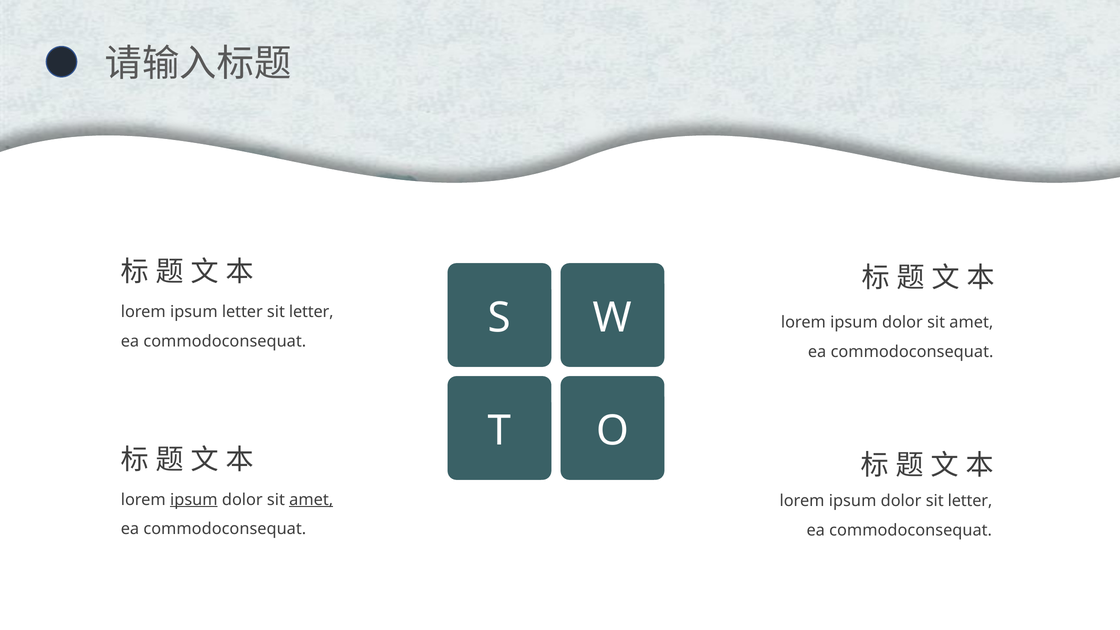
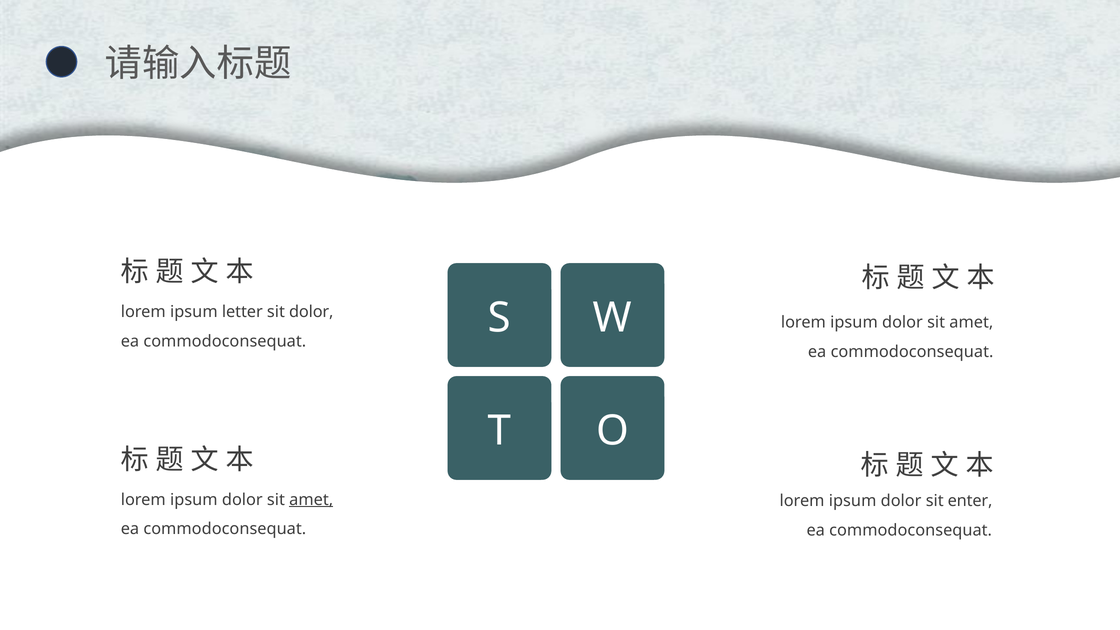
letter at (311, 312): letter -> dolor
ipsum at (194, 500) underline: present -> none
dolor sit letter: letter -> enter
